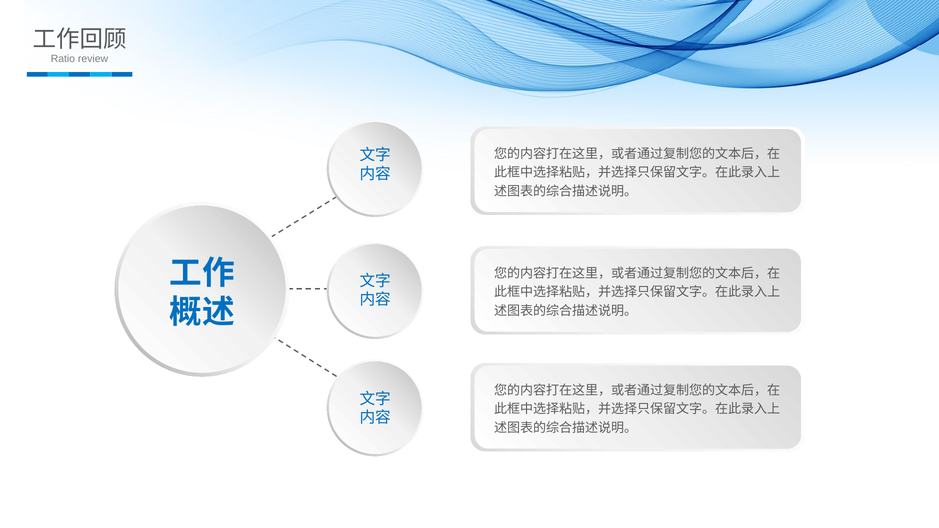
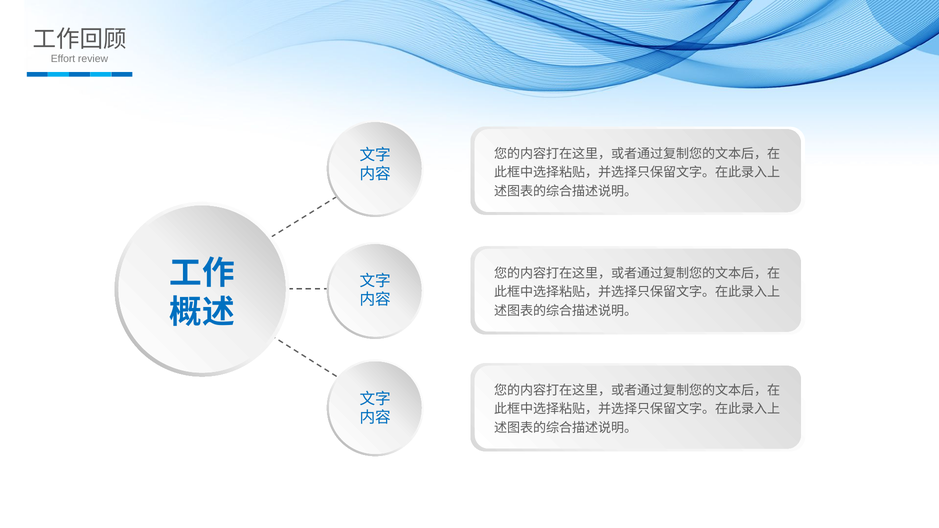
Ratio: Ratio -> Effort
